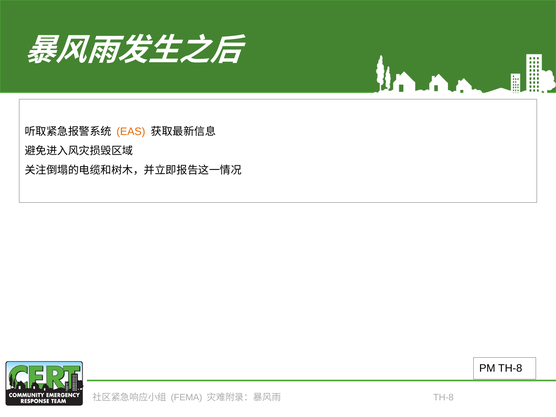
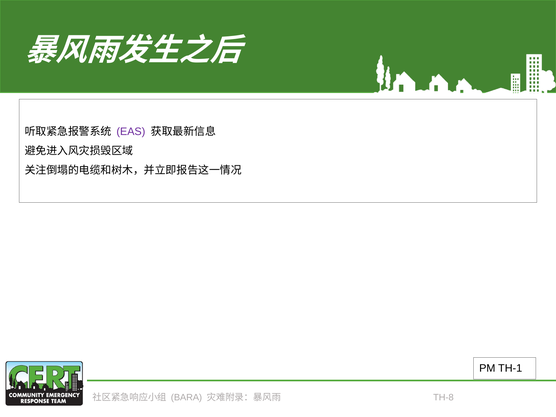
EAS colour: orange -> purple
PM TH-8: TH-8 -> TH-1
FEMA: FEMA -> BARA
